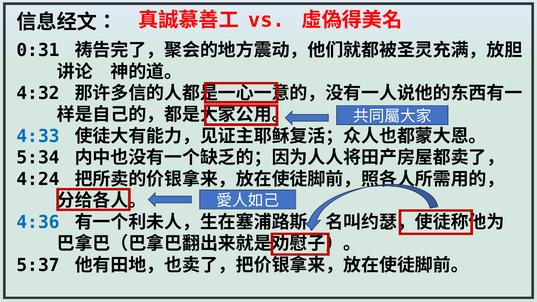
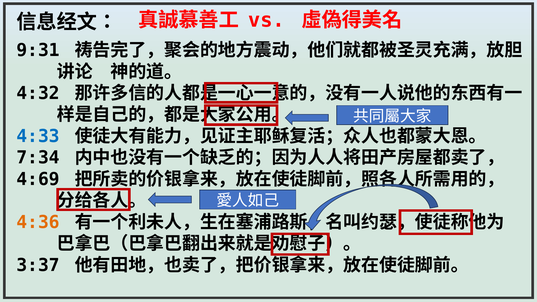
0:31: 0:31 -> 9:31
5:34: 5:34 -> 7:34
4:24: 4:24 -> 4:69
4:36 colour: blue -> orange
5:37: 5:37 -> 3:37
